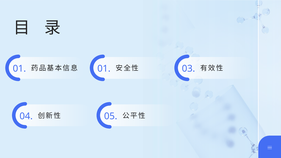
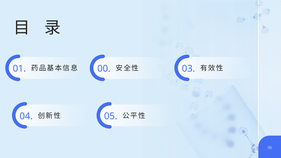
01 at (104, 69): 01 -> 00
